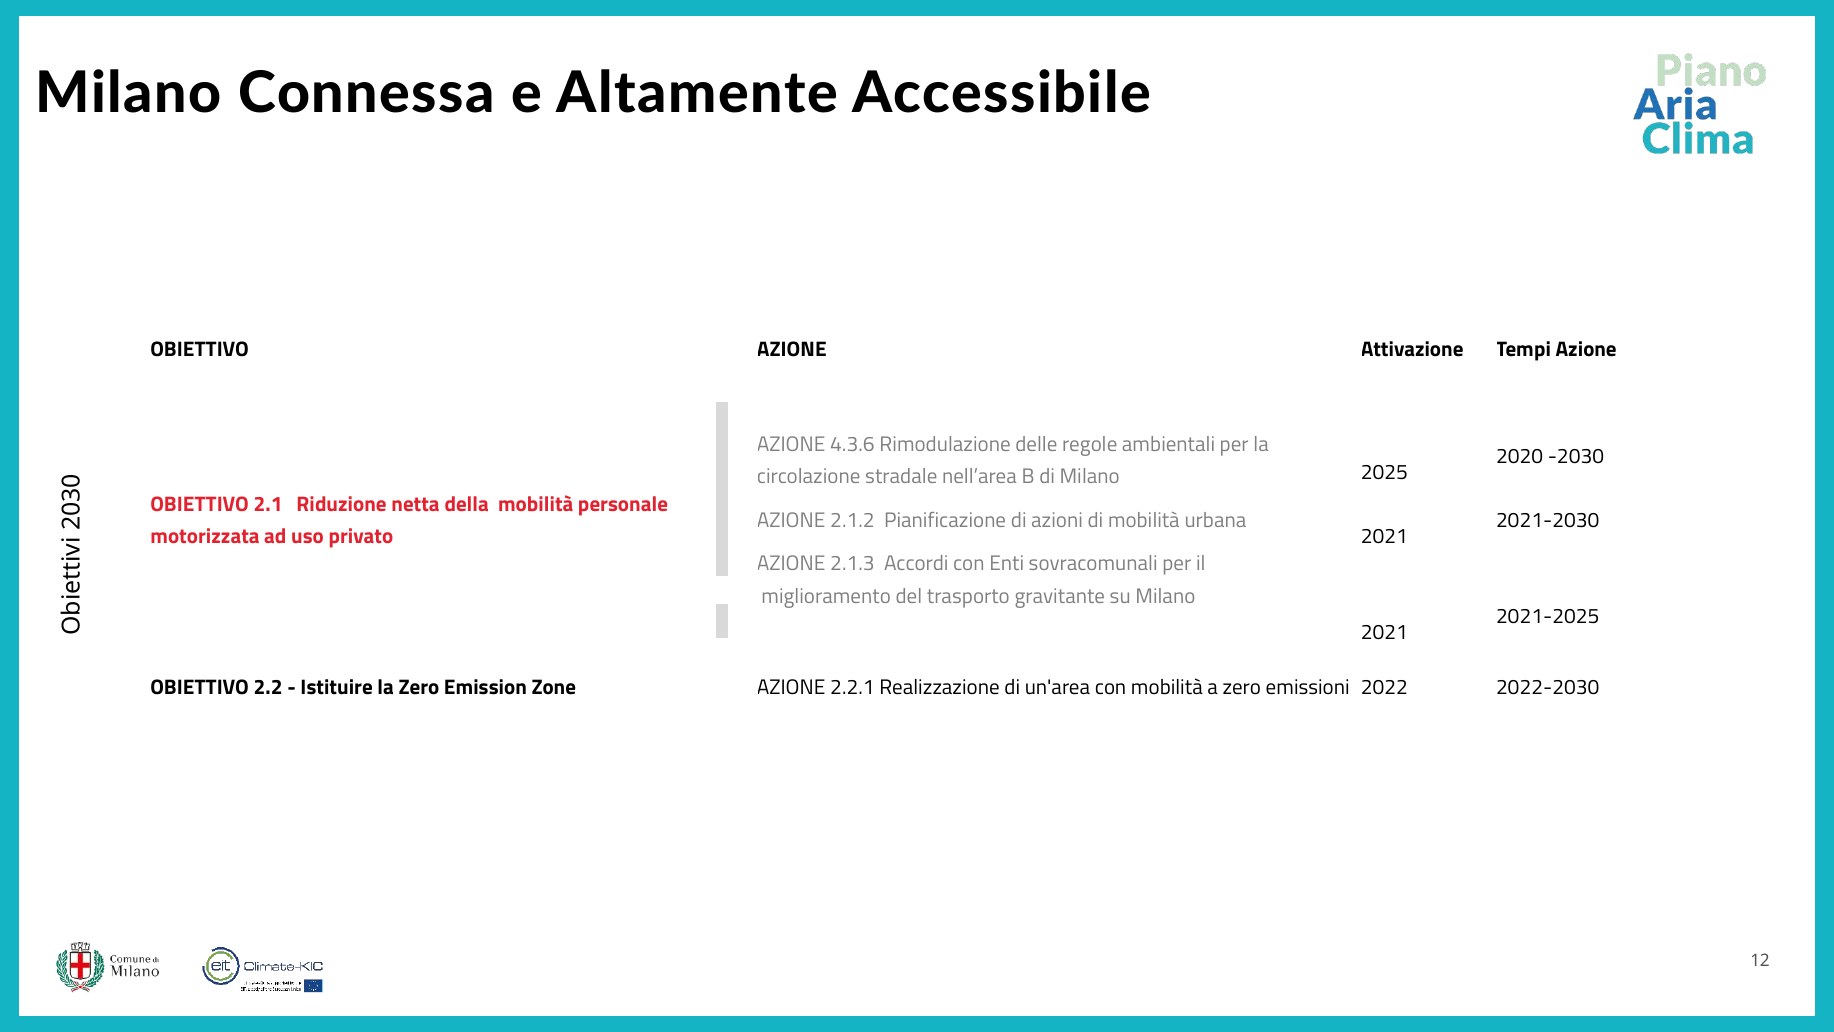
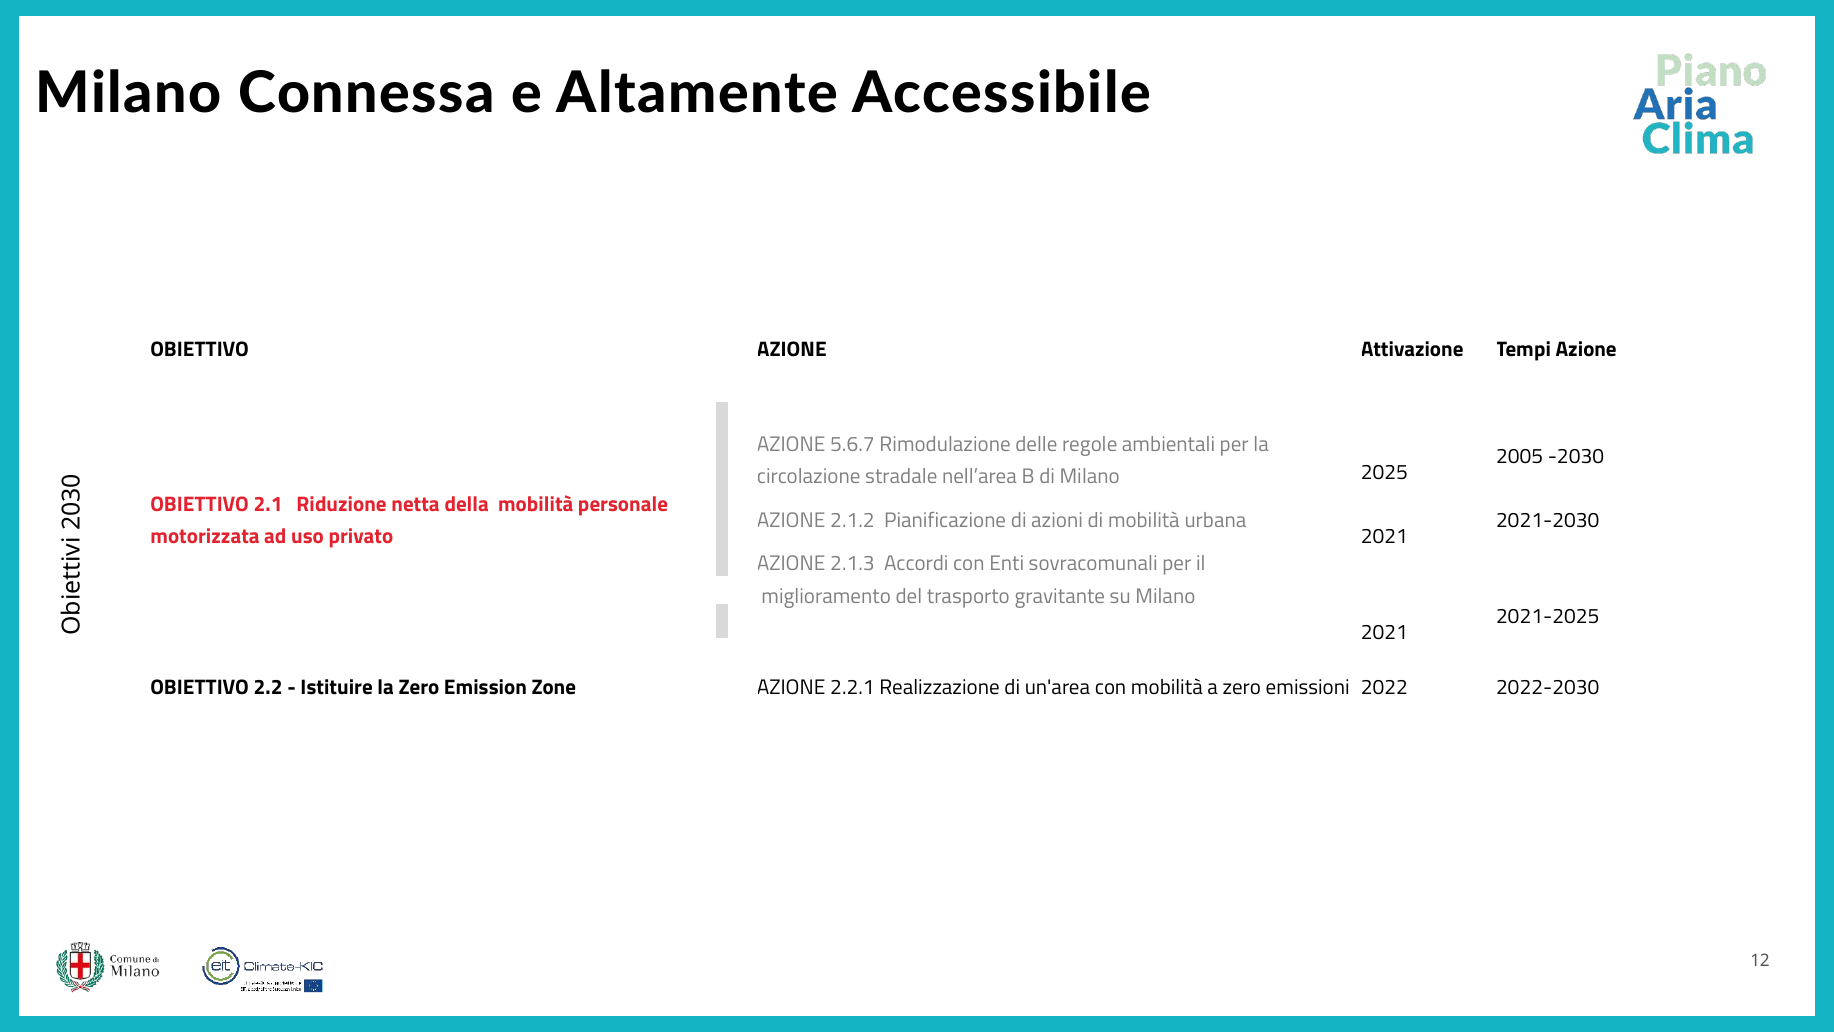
4.3.6: 4.3.6 -> 5.6.7
2020: 2020 -> 2005
